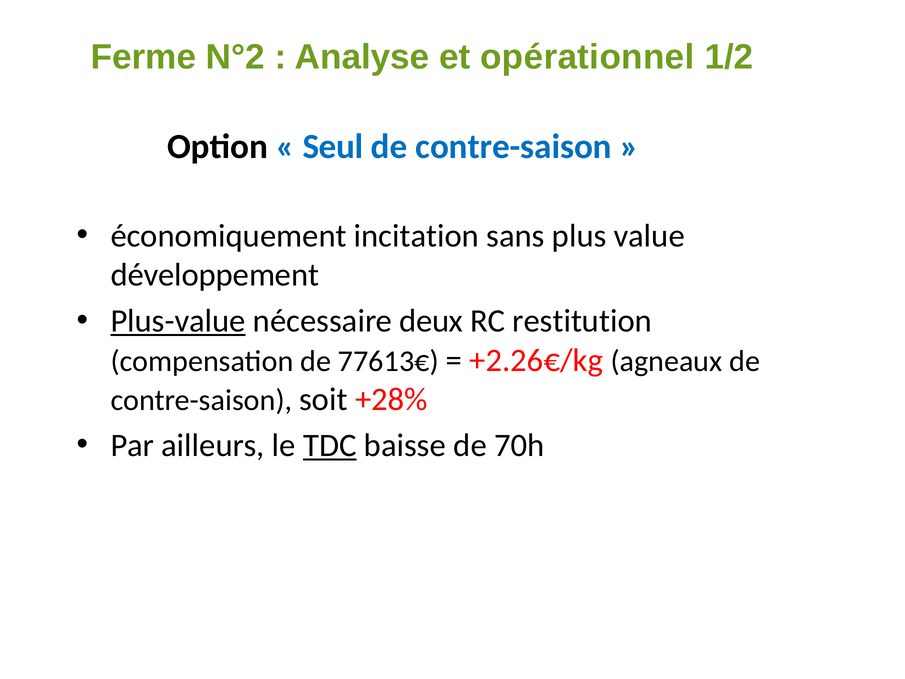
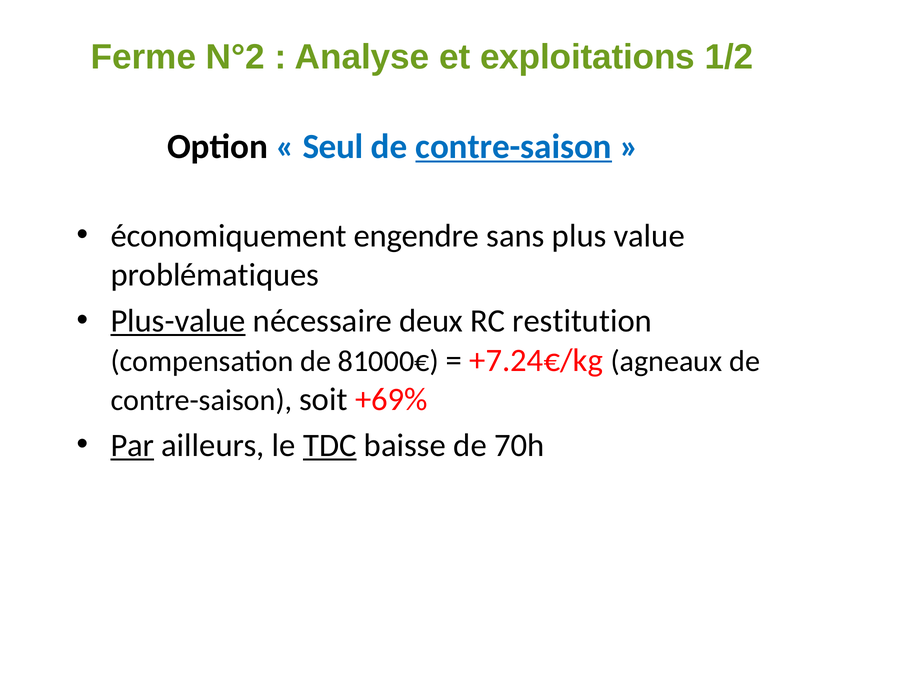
opérationnel: opérationnel -> exploitations
contre-saison at (514, 146) underline: none -> present
incitation: incitation -> engendre
développement: développement -> problématiques
77613€: 77613€ -> 81000€
+2.26€/kg: +2.26€/kg -> +7.24€/kg
+28%: +28% -> +69%
Par underline: none -> present
